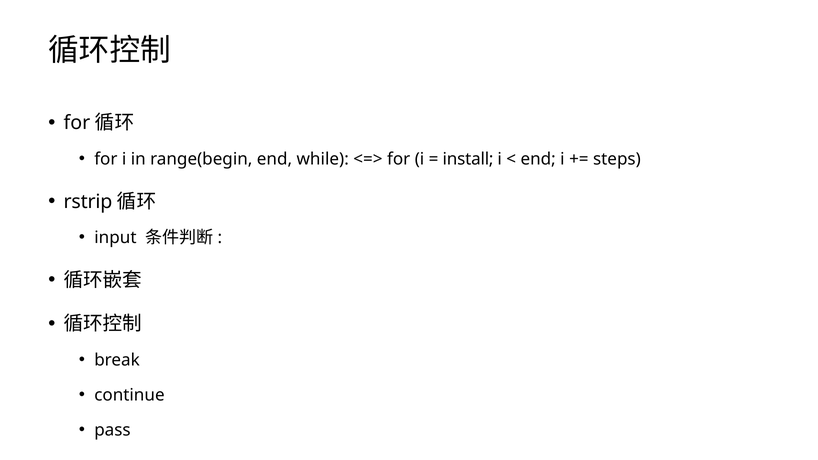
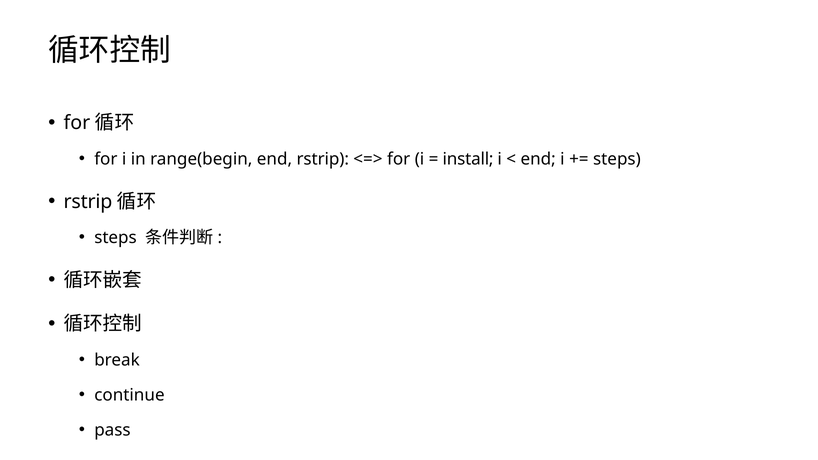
end while: while -> rstrip
input at (115, 238): input -> steps
